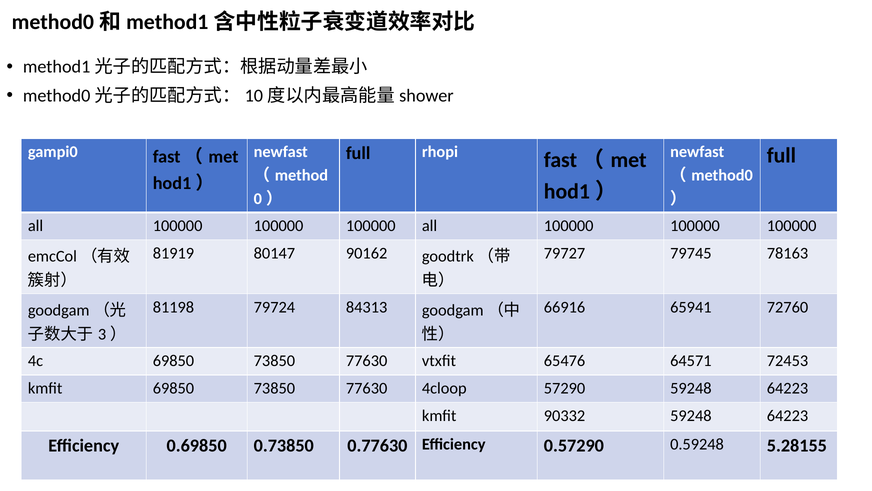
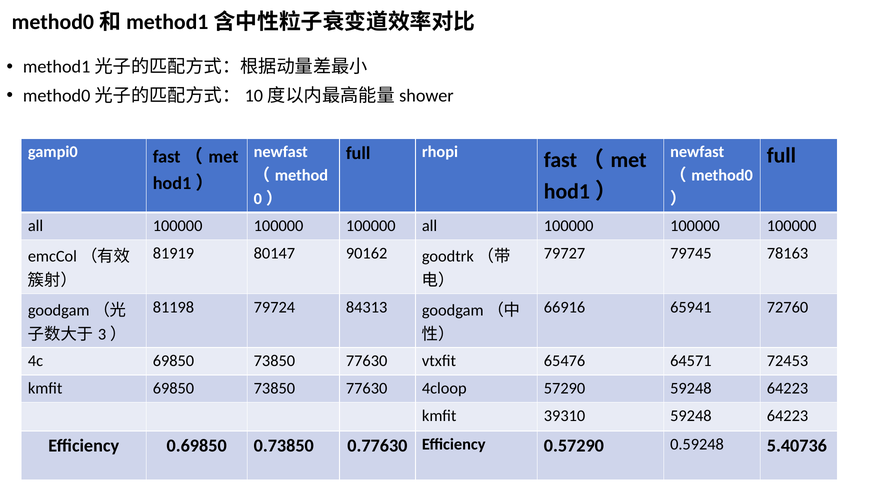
90332: 90332 -> 39310
5.28155: 5.28155 -> 5.40736
